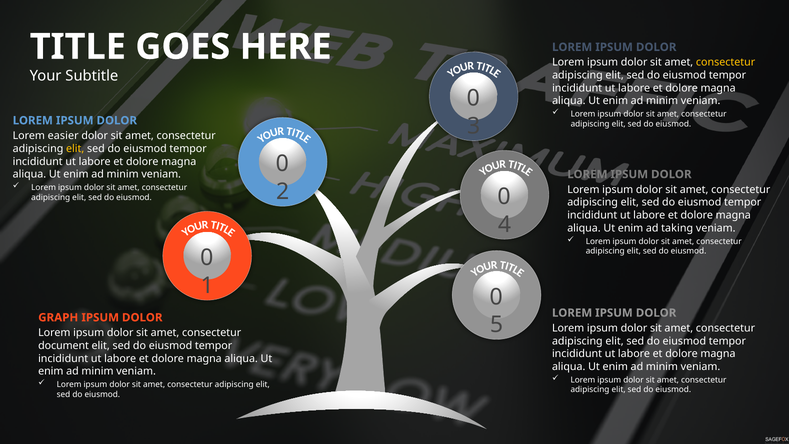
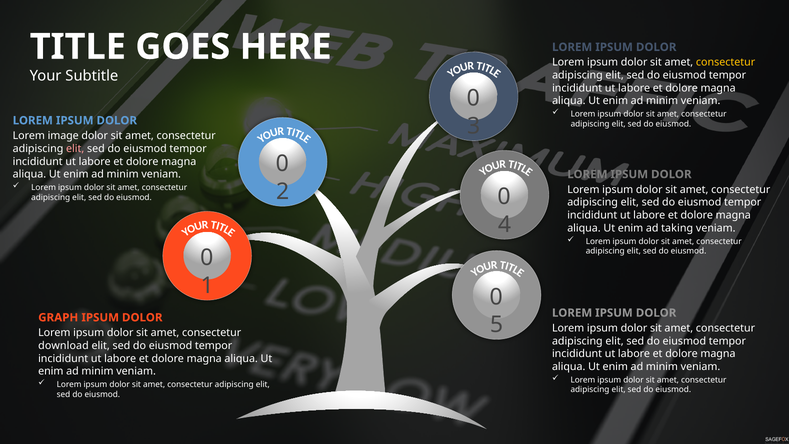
easier: easier -> image
elit at (75, 149) colour: yellow -> pink
document: document -> download
